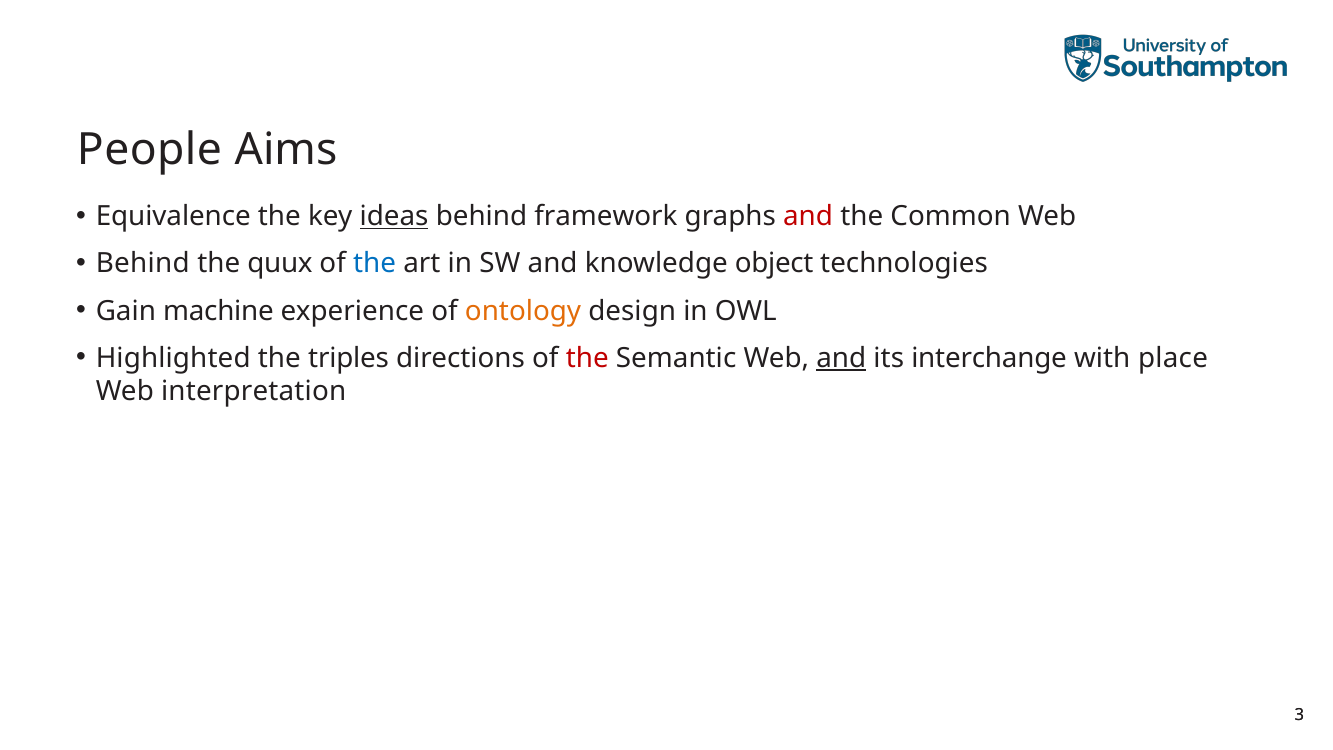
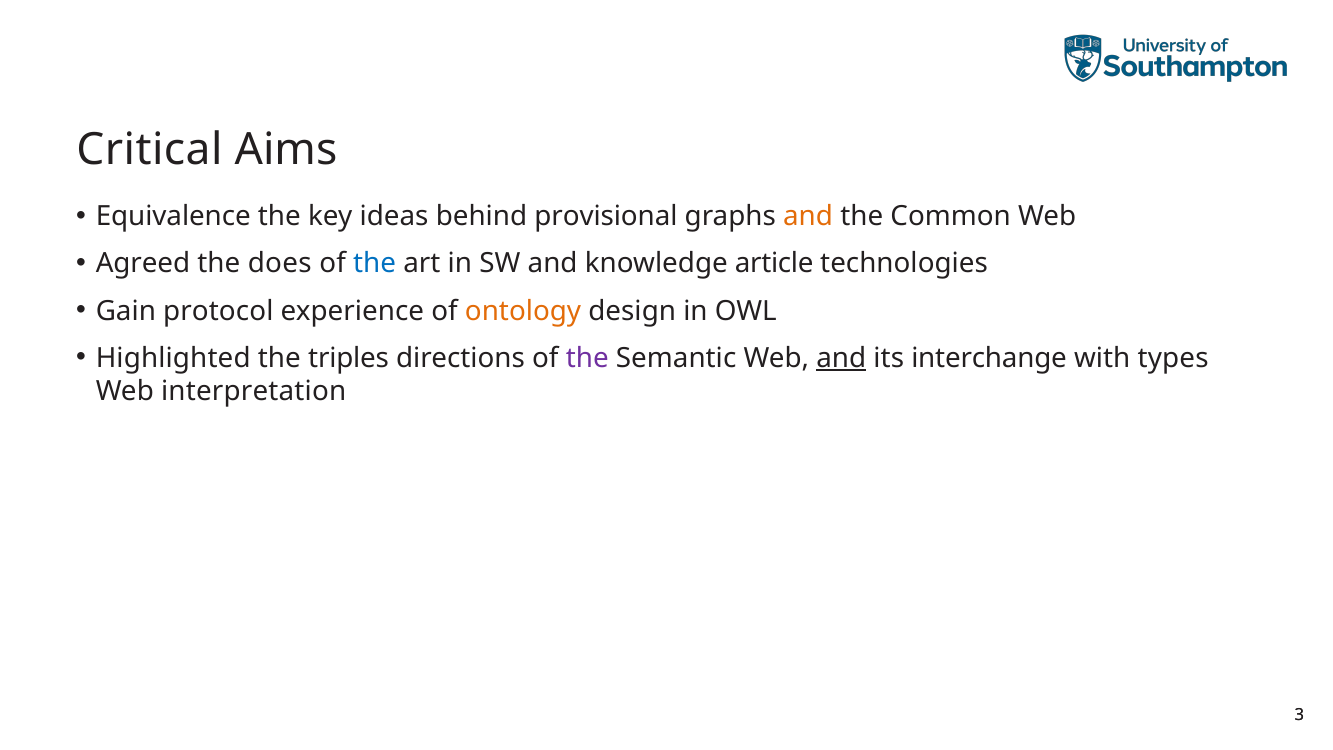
People: People -> Critical
ideas underline: present -> none
framework: framework -> provisional
and at (808, 216) colour: red -> orange
Behind at (143, 264): Behind -> Agreed
quux: quux -> does
object: object -> article
machine: machine -> protocol
the at (587, 358) colour: red -> purple
place: place -> types
